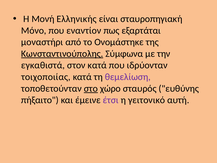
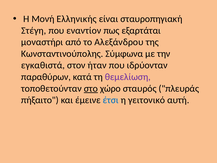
Μόνο: Μόνο -> Στέγη
Ονομάστηκε: Ονομάστηκε -> Αλεξάνδρου
Κωνσταντινούπολης underline: present -> none
στον κατά: κατά -> ήταν
τοιχοποιίας: τοιχοποιίας -> παραθύρων
ευθύνης: ευθύνης -> πλευράς
έτσι colour: purple -> blue
